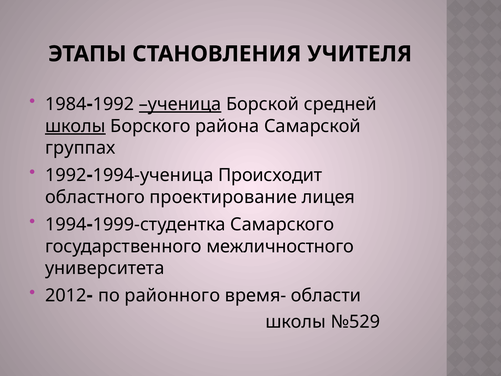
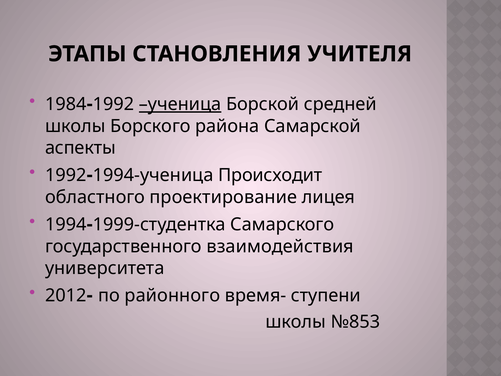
школы at (75, 126) underline: present -> none
группах: группах -> аспекты
межличностного: межличностного -> взаимодействия
области: области -> ступени
№529: №529 -> №853
